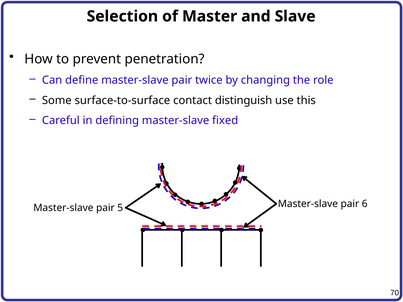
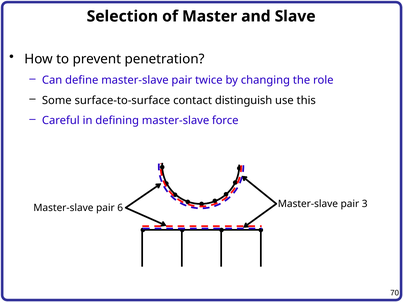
fixed: fixed -> force
6: 6 -> 3
5: 5 -> 6
